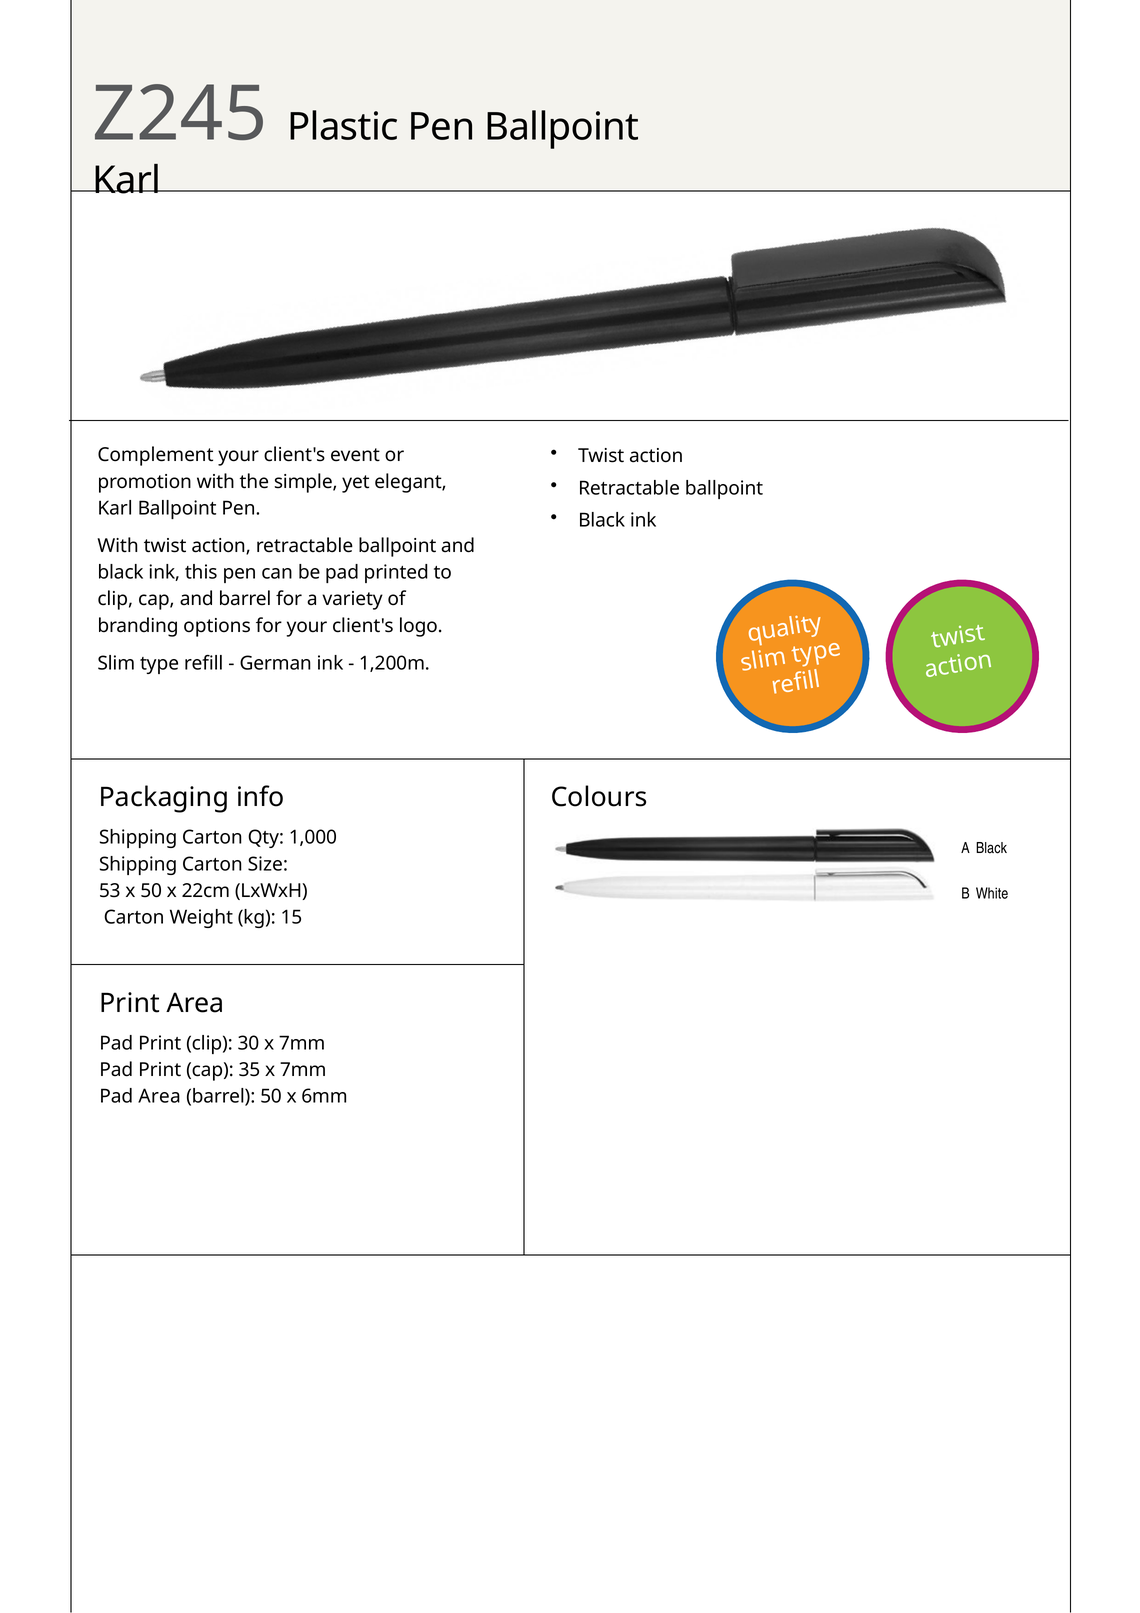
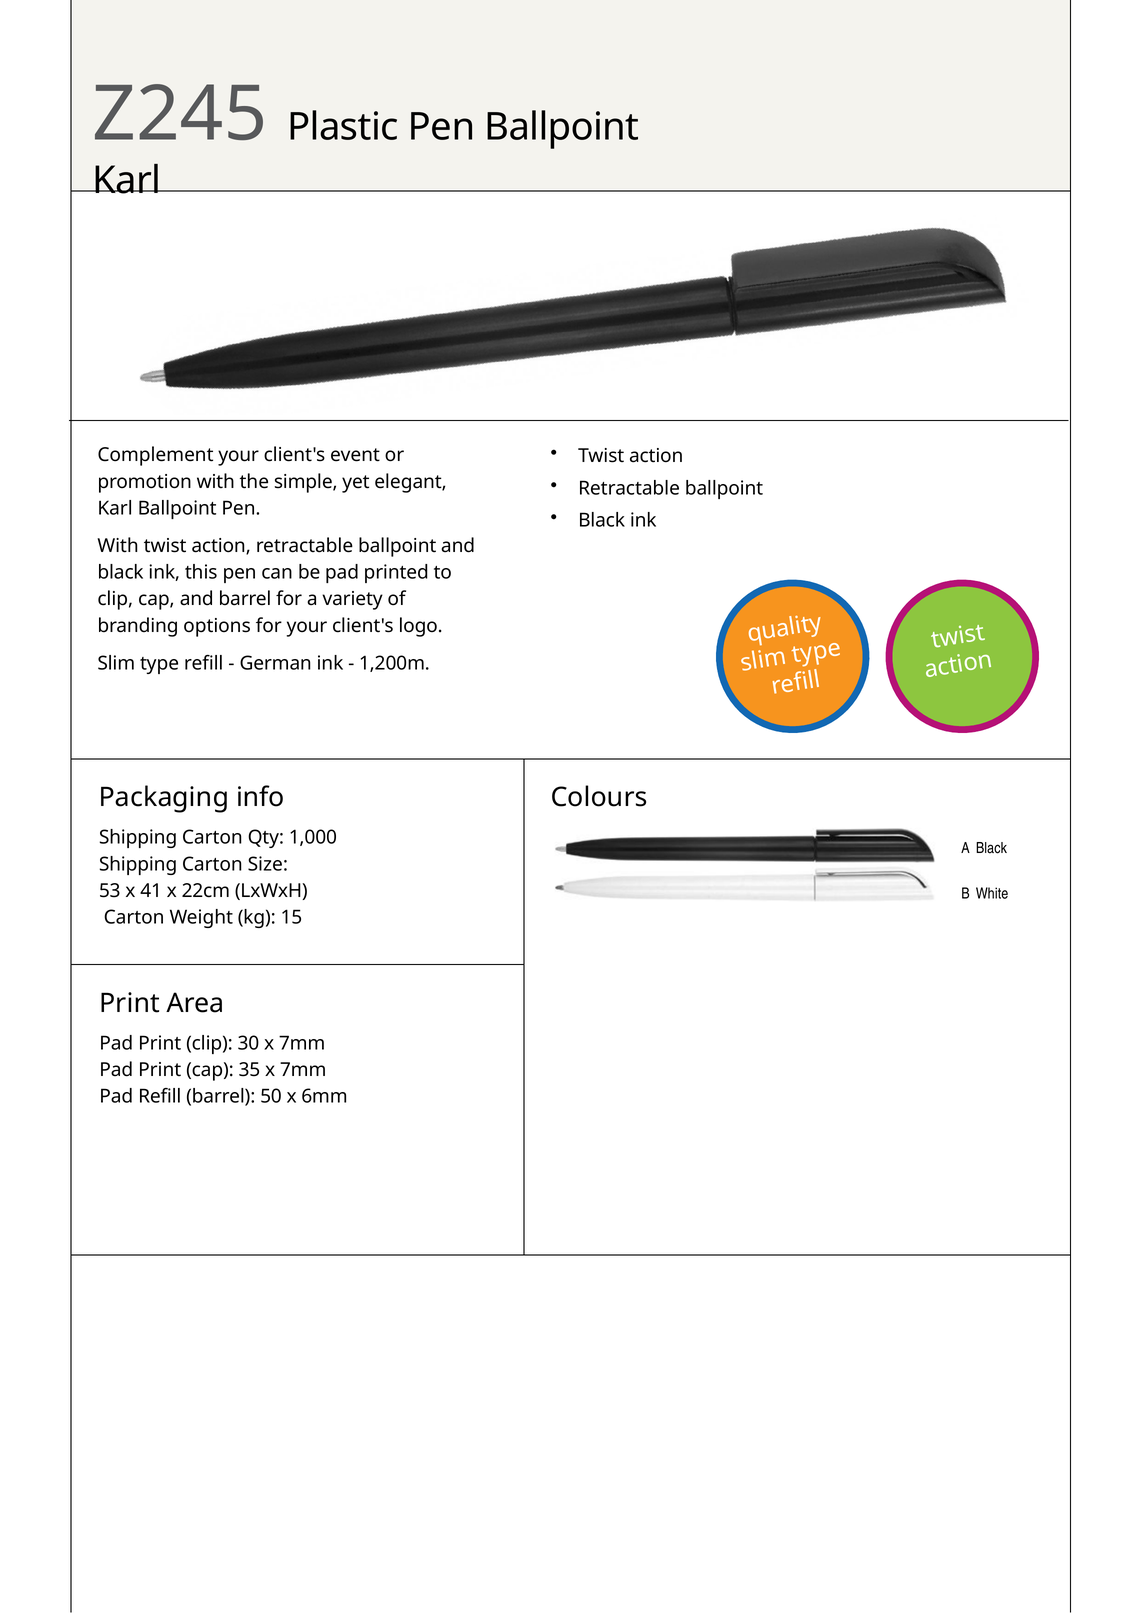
x 50: 50 -> 41
Pad Area: Area -> Refill
